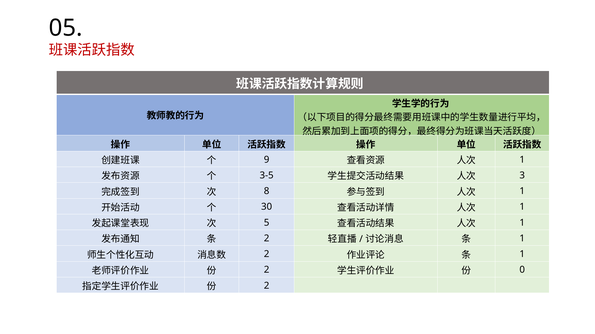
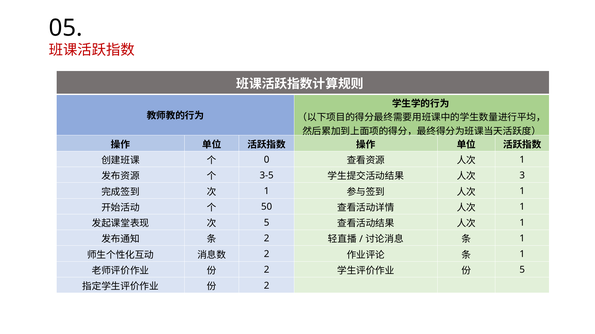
9: 9 -> 0
8 at (267, 191): 8 -> 1
30: 30 -> 50
0 at (522, 270): 0 -> 5
